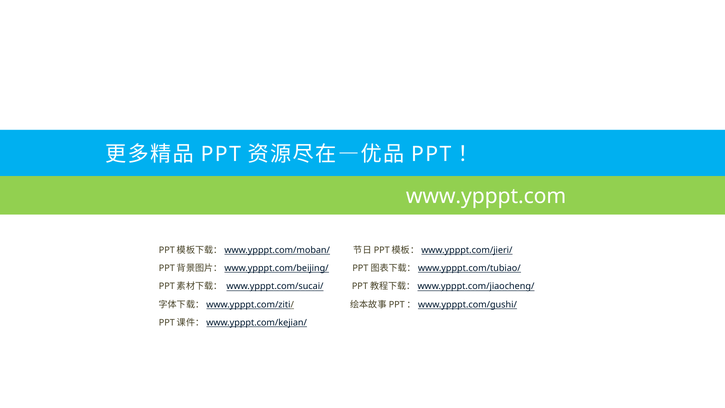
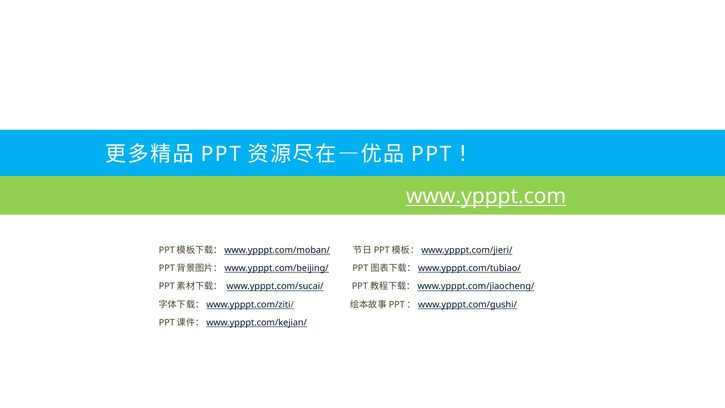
www.ypppt.com underline: none -> present
